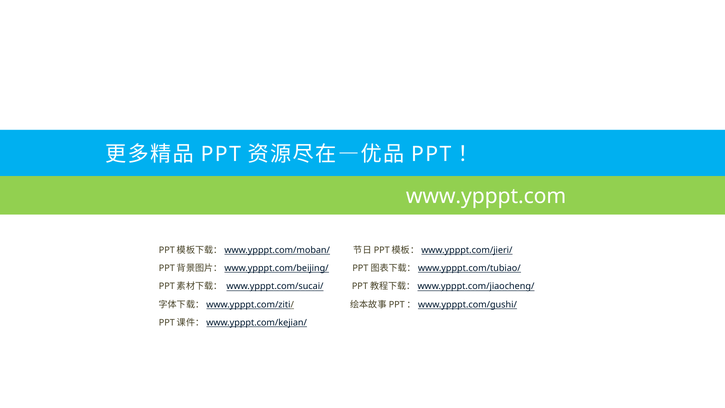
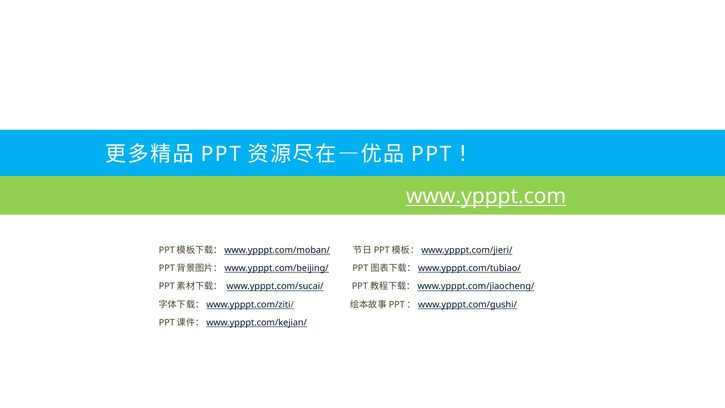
www.ypppt.com underline: none -> present
